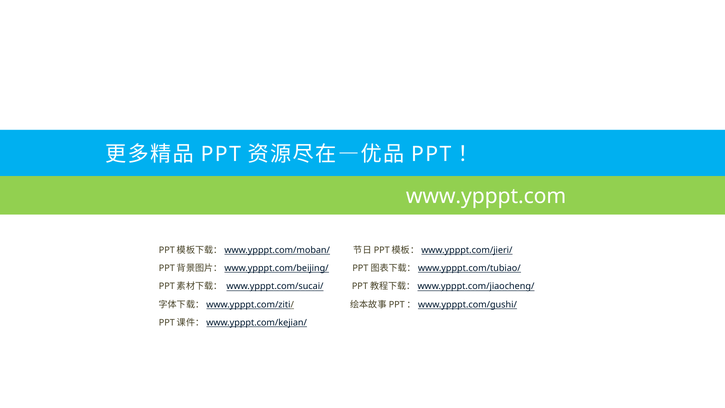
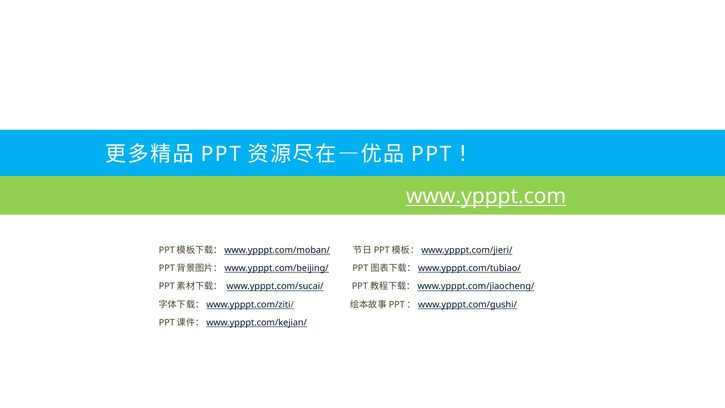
www.ypppt.com underline: none -> present
